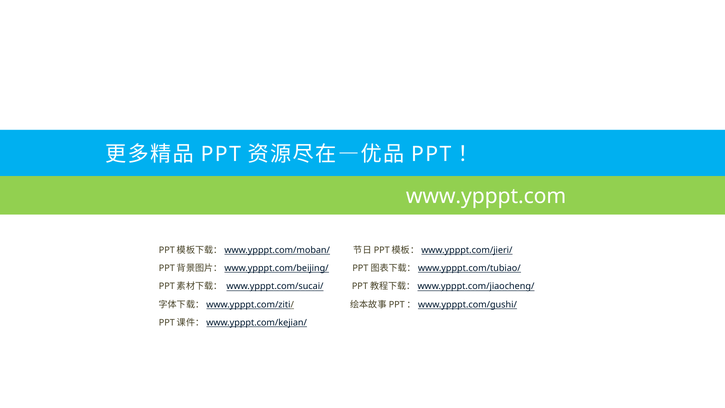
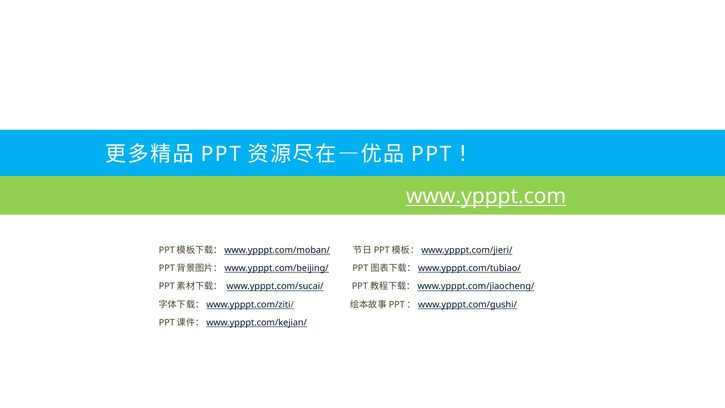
www.ypppt.com underline: none -> present
